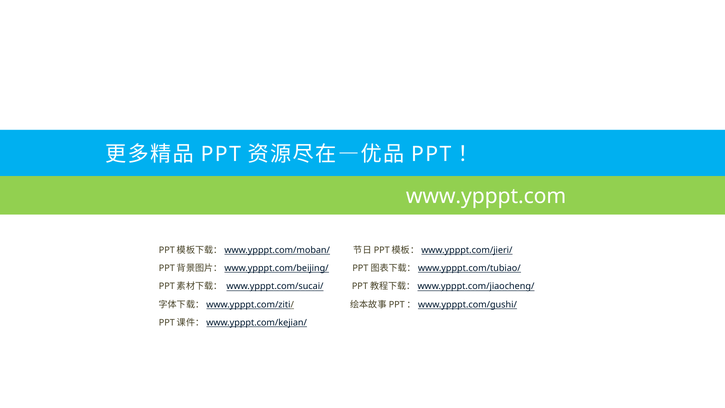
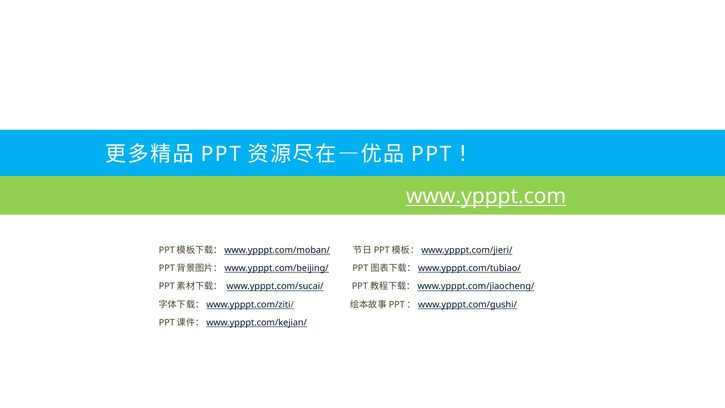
www.ypppt.com underline: none -> present
